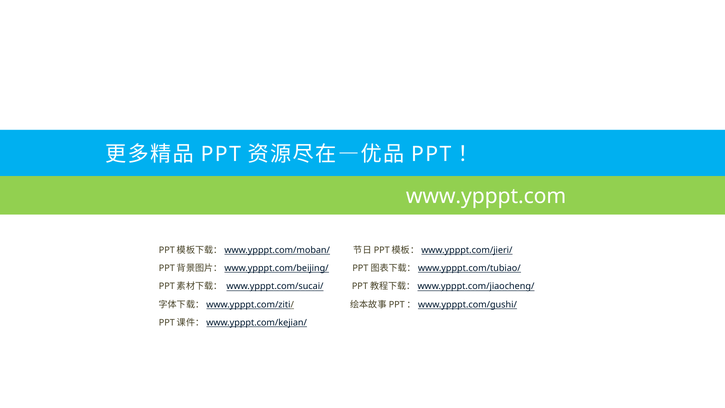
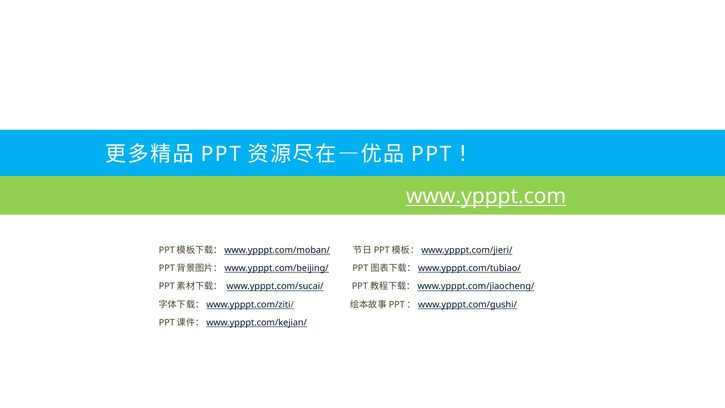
www.ypppt.com underline: none -> present
